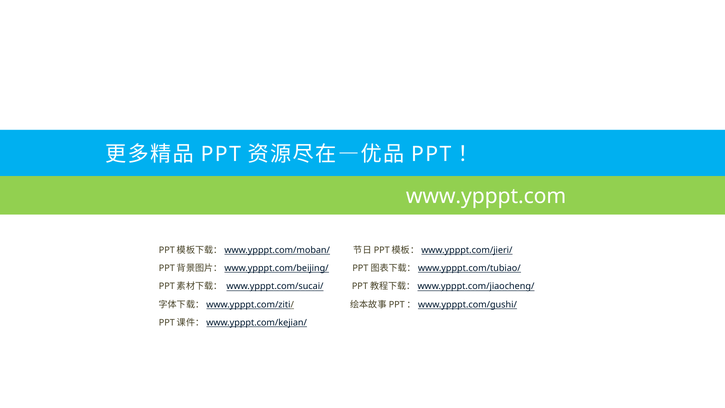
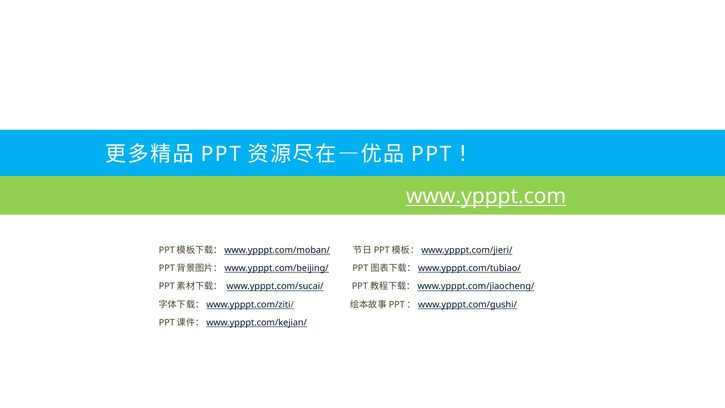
www.ypppt.com underline: none -> present
